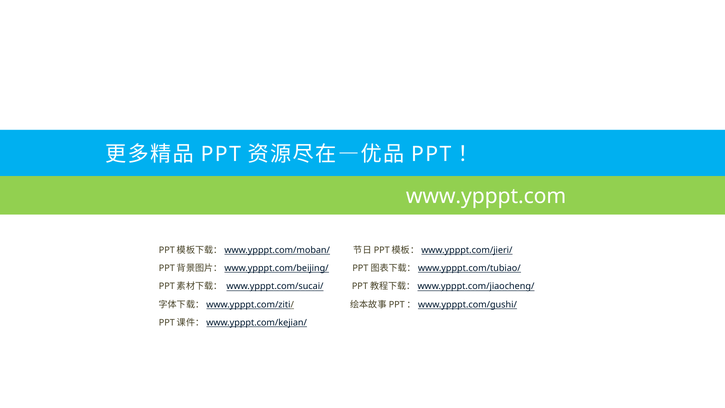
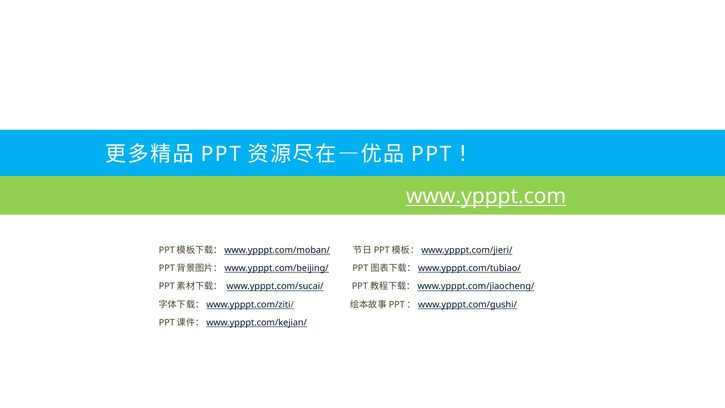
www.ypppt.com underline: none -> present
